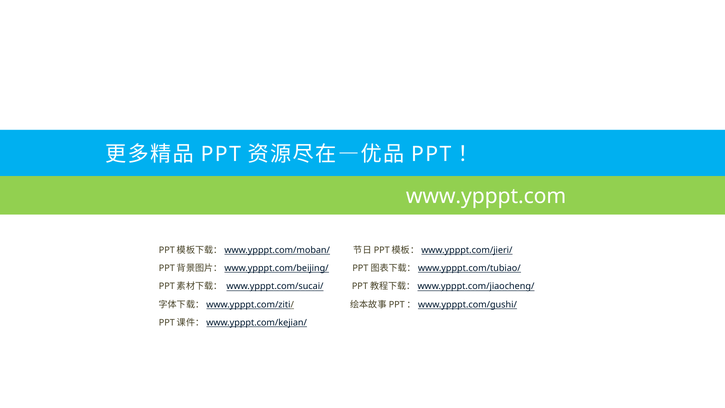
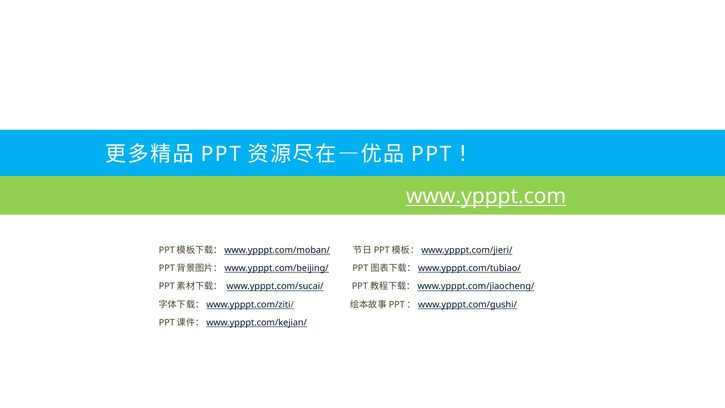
www.ypppt.com underline: none -> present
